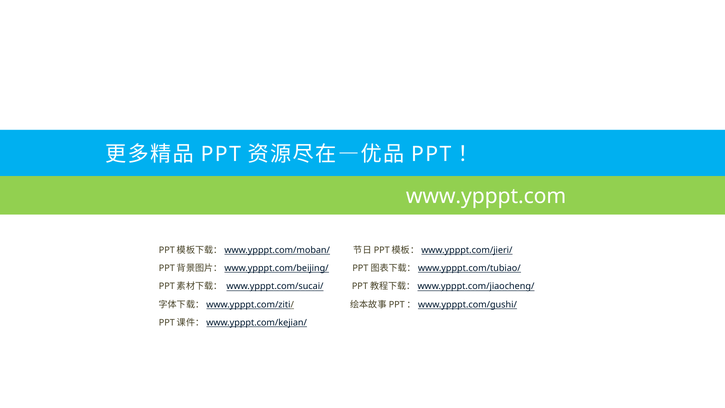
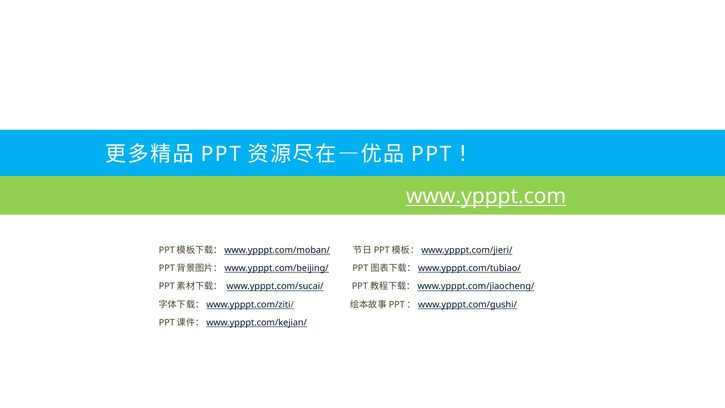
www.ypppt.com underline: none -> present
